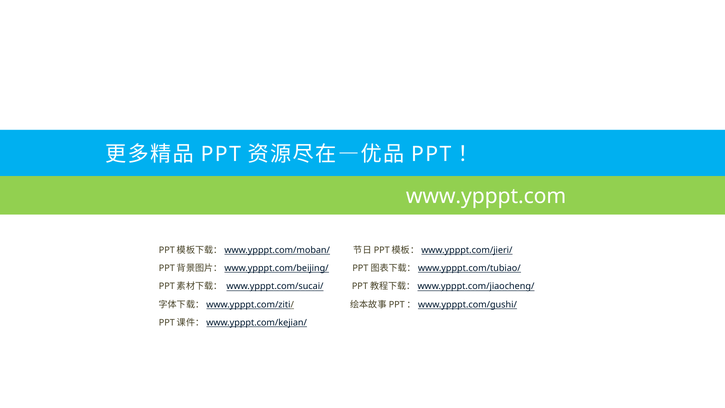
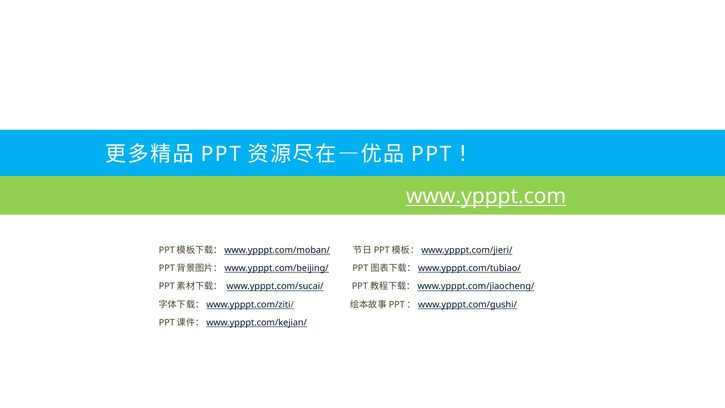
www.ypppt.com underline: none -> present
